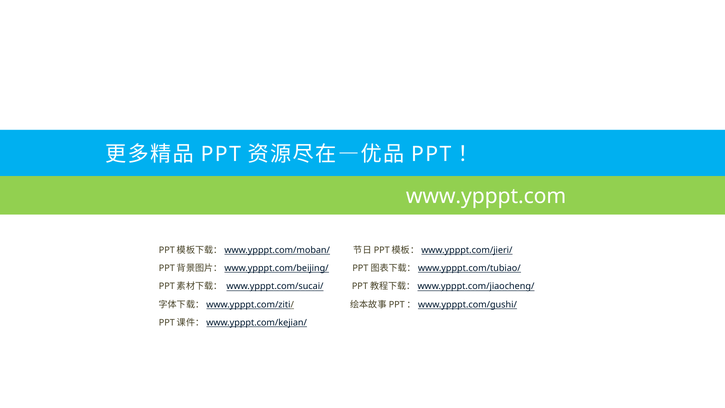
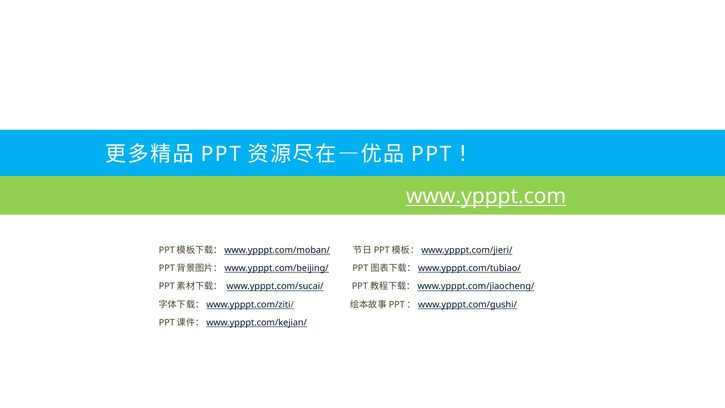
www.ypppt.com underline: none -> present
